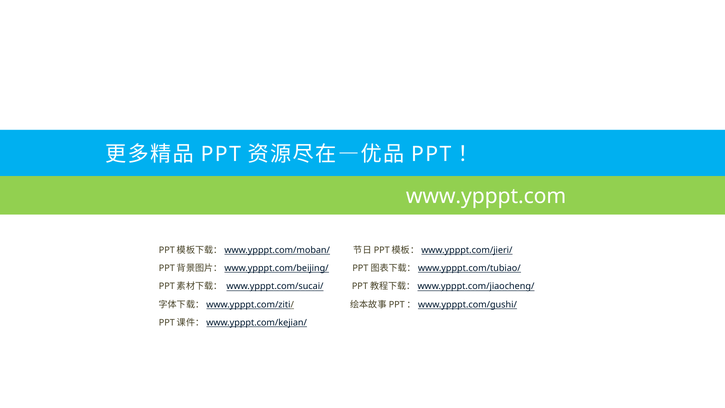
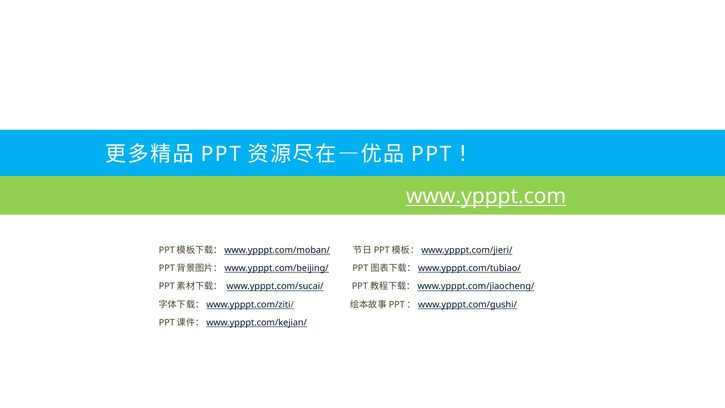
www.ypppt.com underline: none -> present
